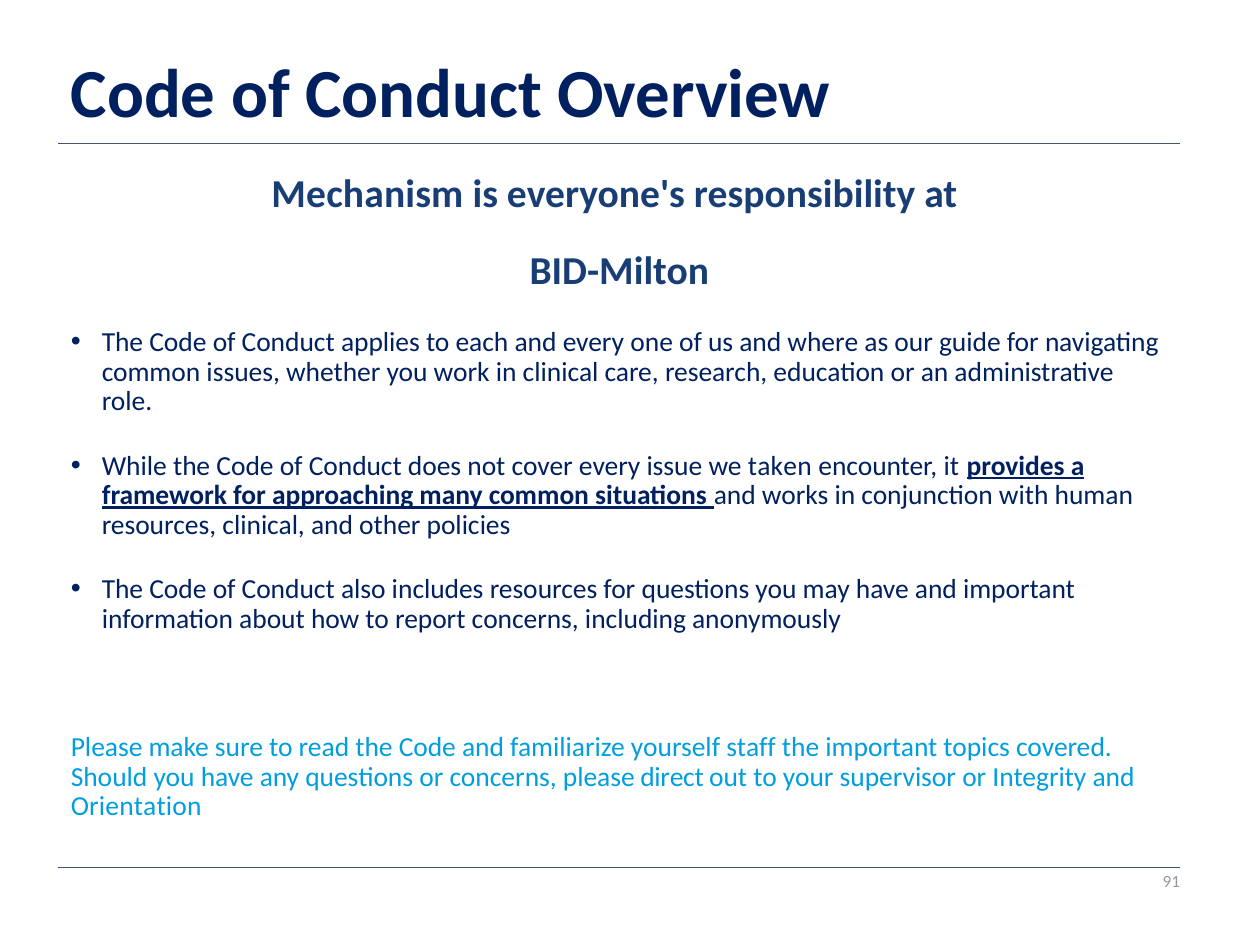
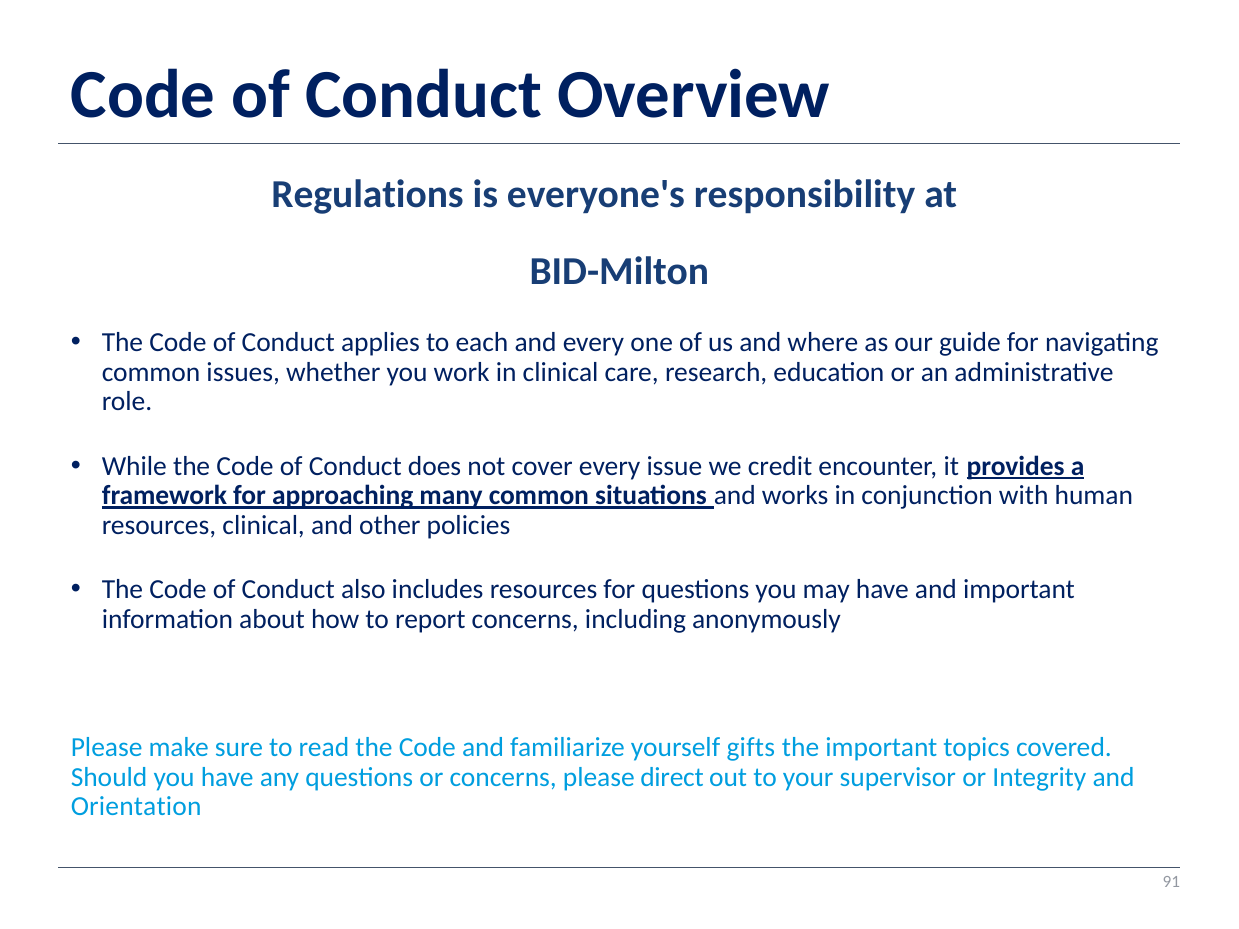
Mechanism: Mechanism -> Regulations
taken: taken -> credit
staff: staff -> gifts
